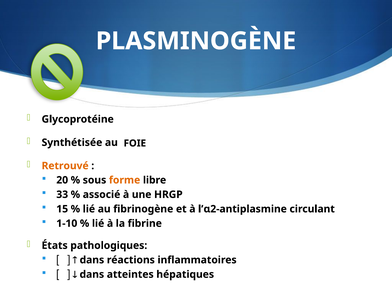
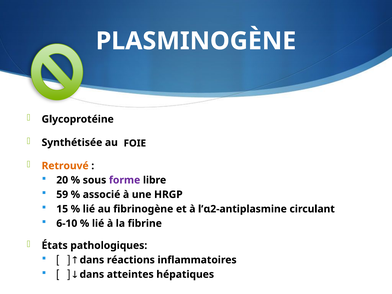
forme colour: orange -> purple
33: 33 -> 59
1-10: 1-10 -> 6-10
